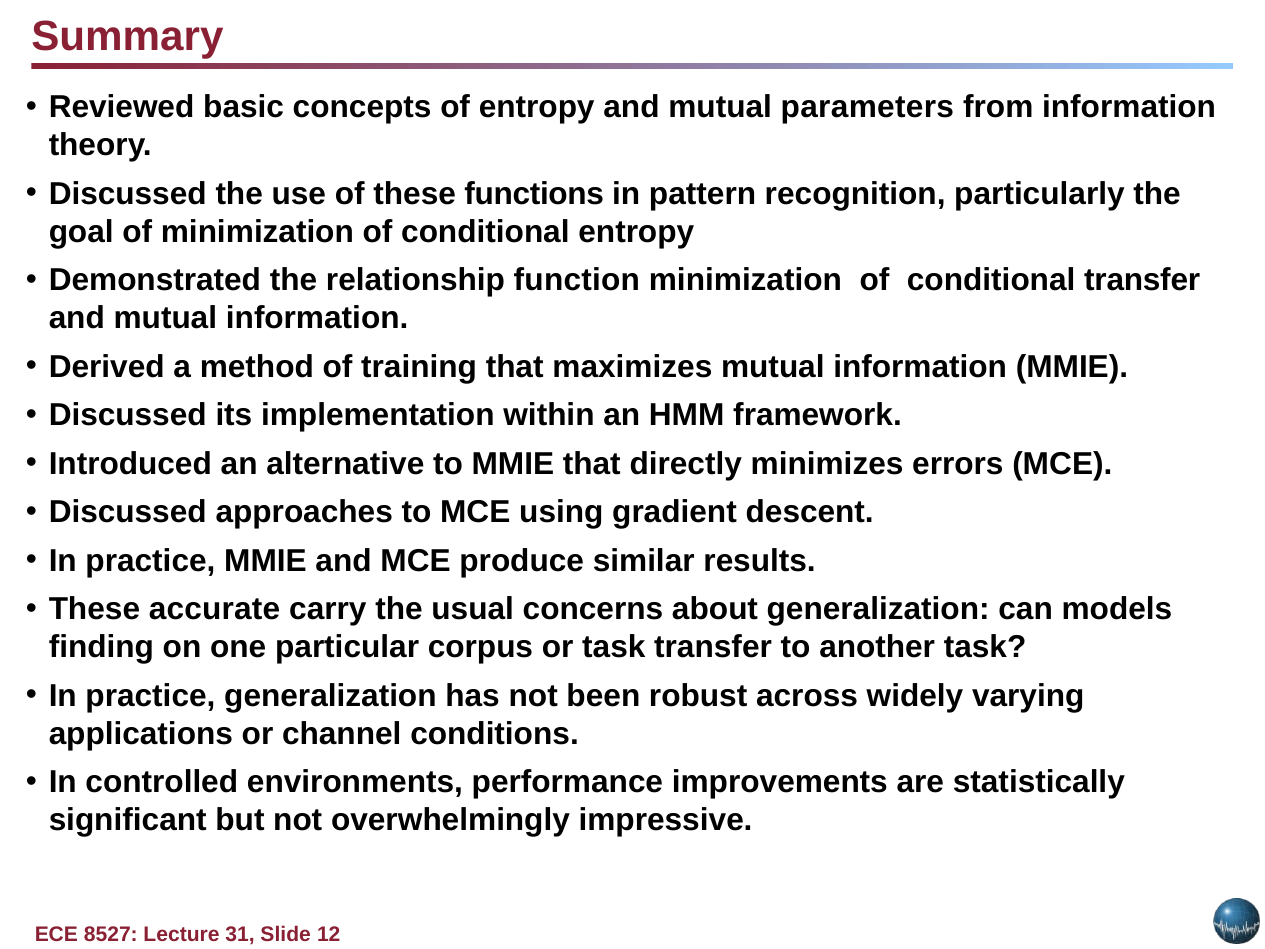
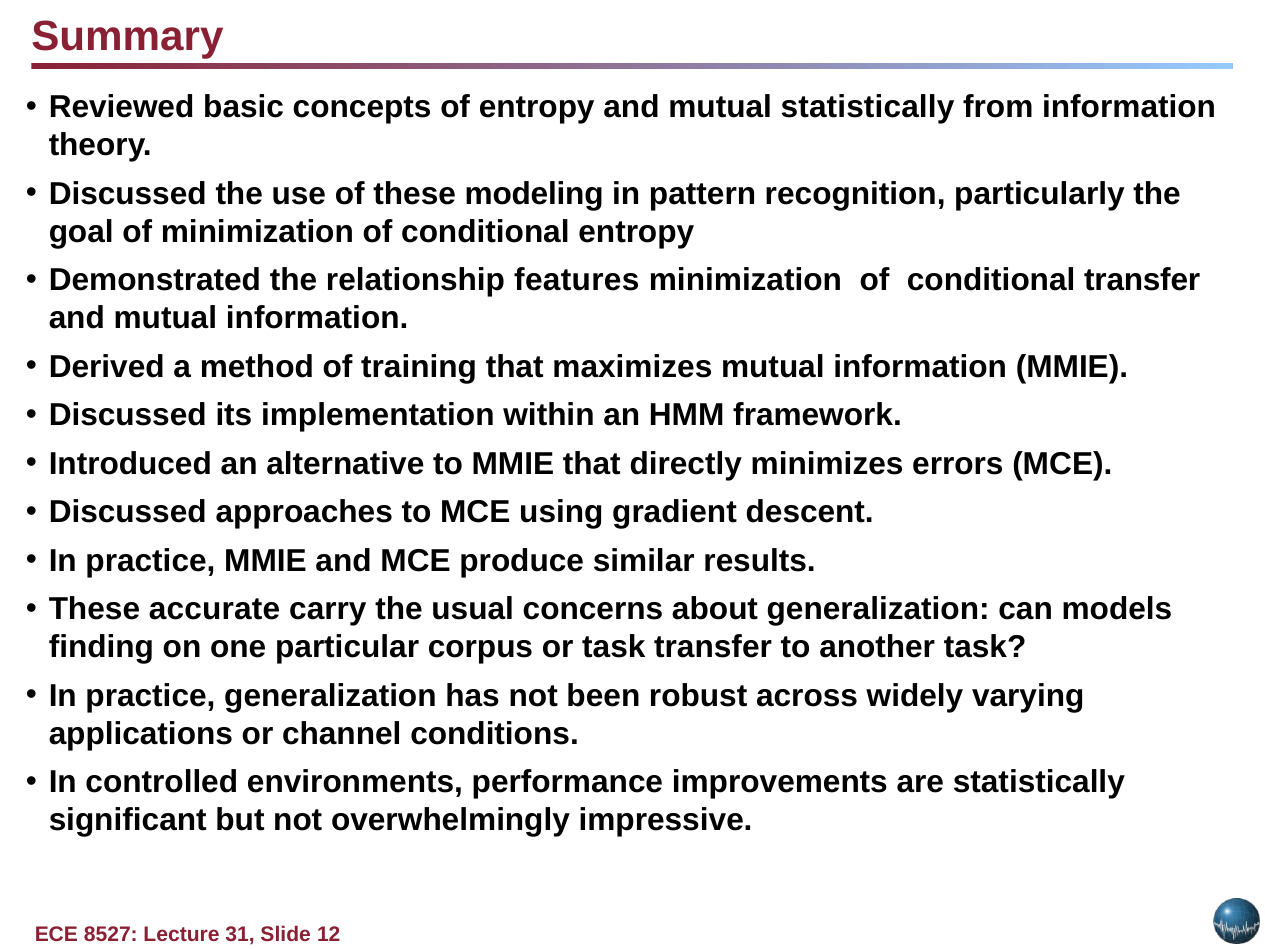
mutual parameters: parameters -> statistically
functions: functions -> modeling
function: function -> features
